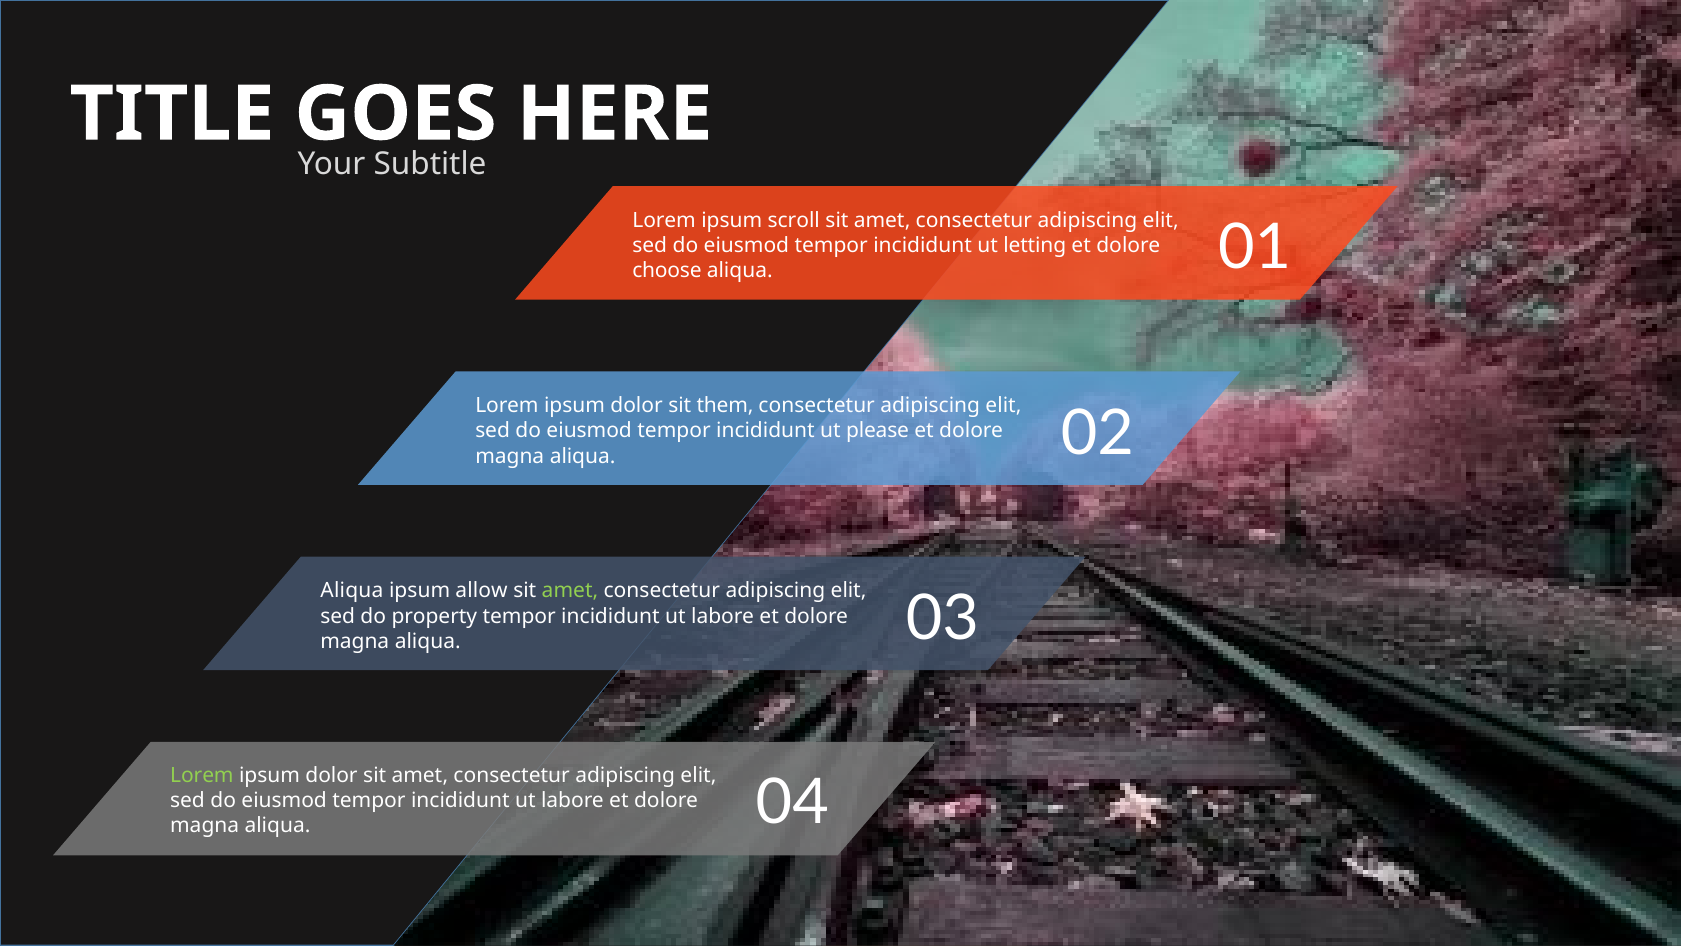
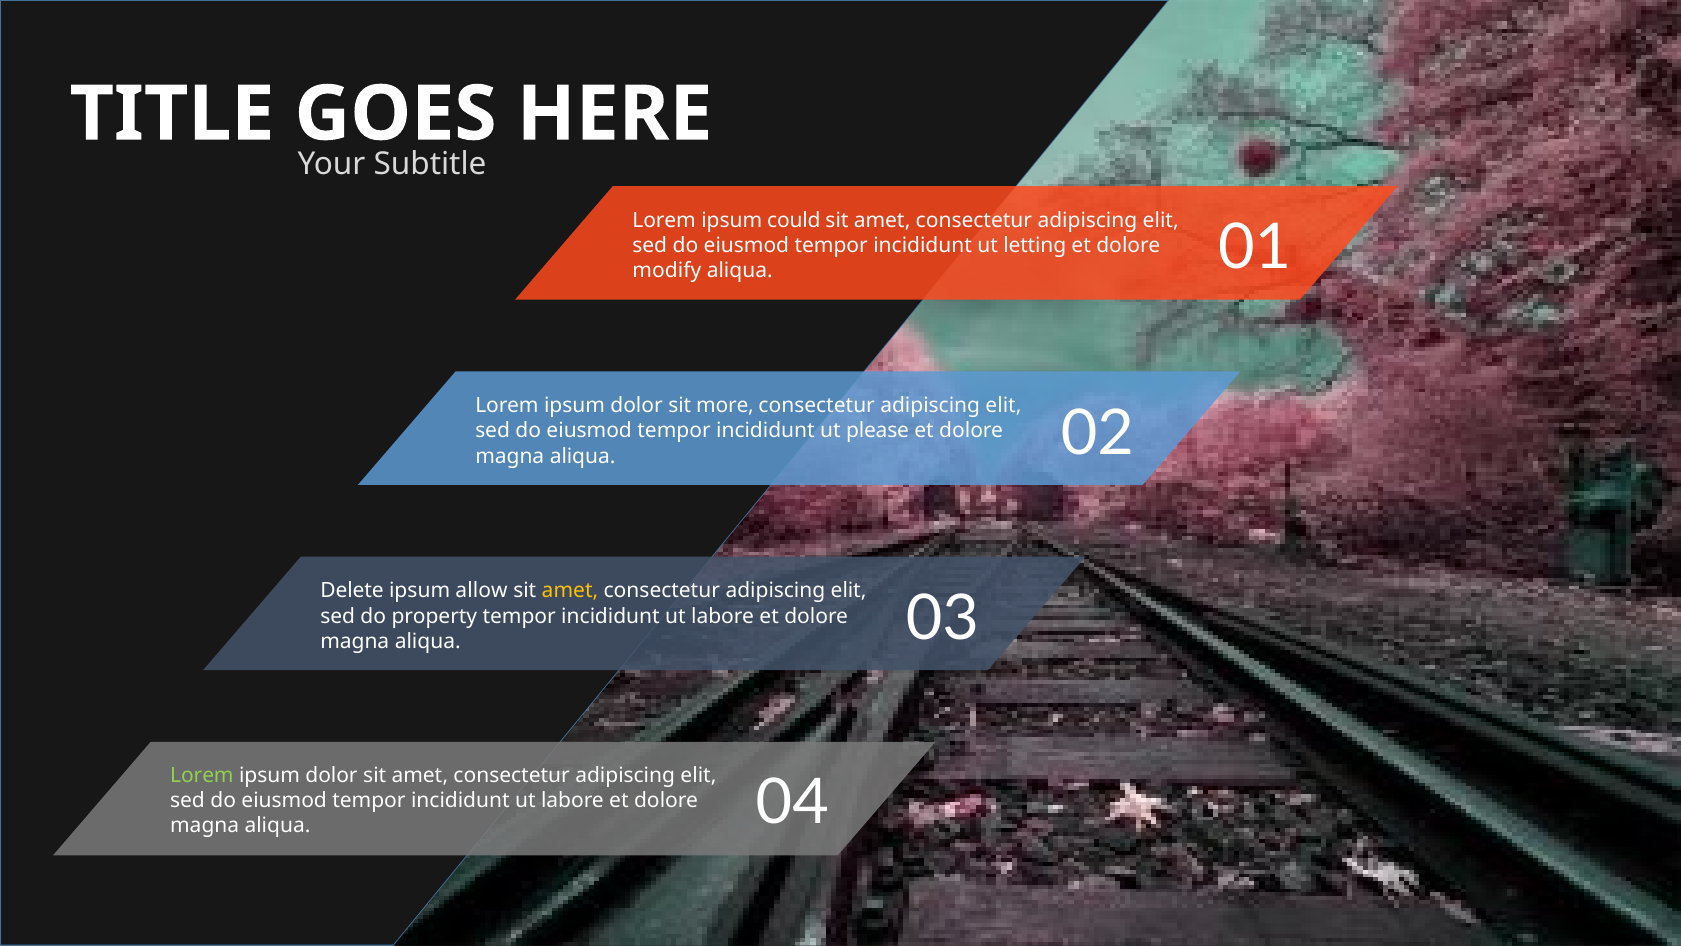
scroll: scroll -> could
choose: choose -> modify
them: them -> more
Aliqua at (352, 591): Aliqua -> Delete
amet at (570, 591) colour: light green -> yellow
